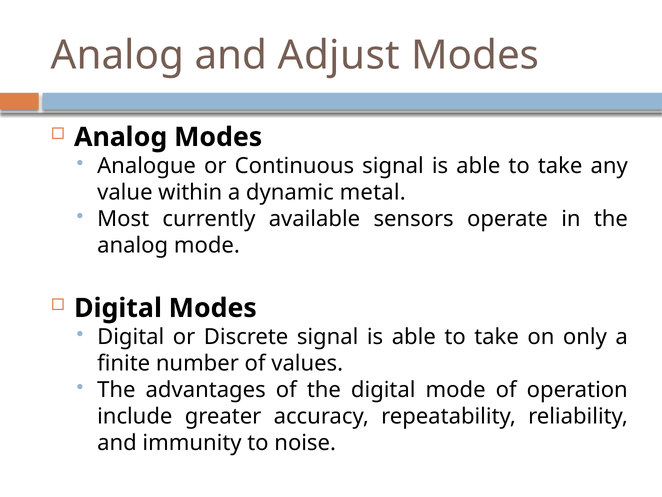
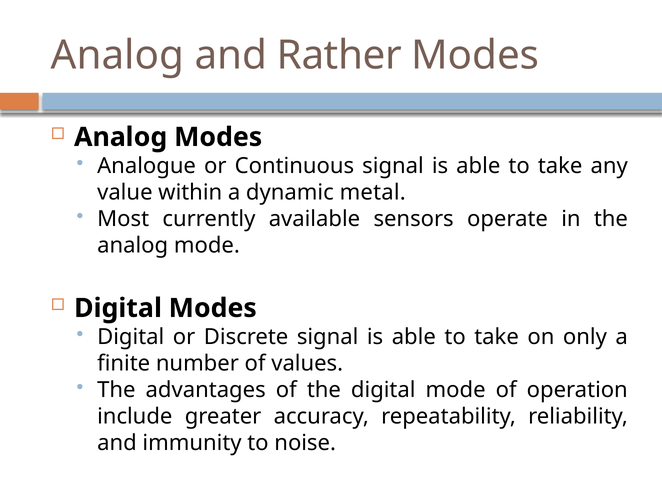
Adjust: Adjust -> Rather
